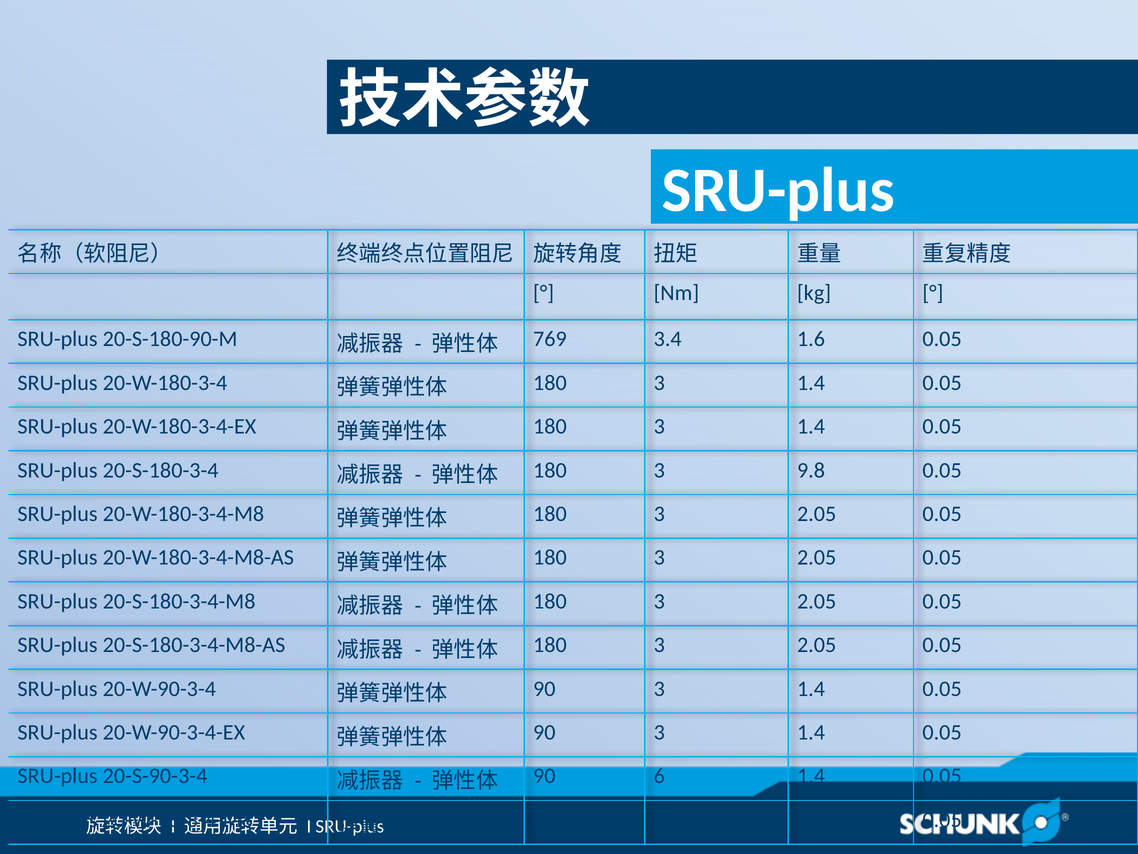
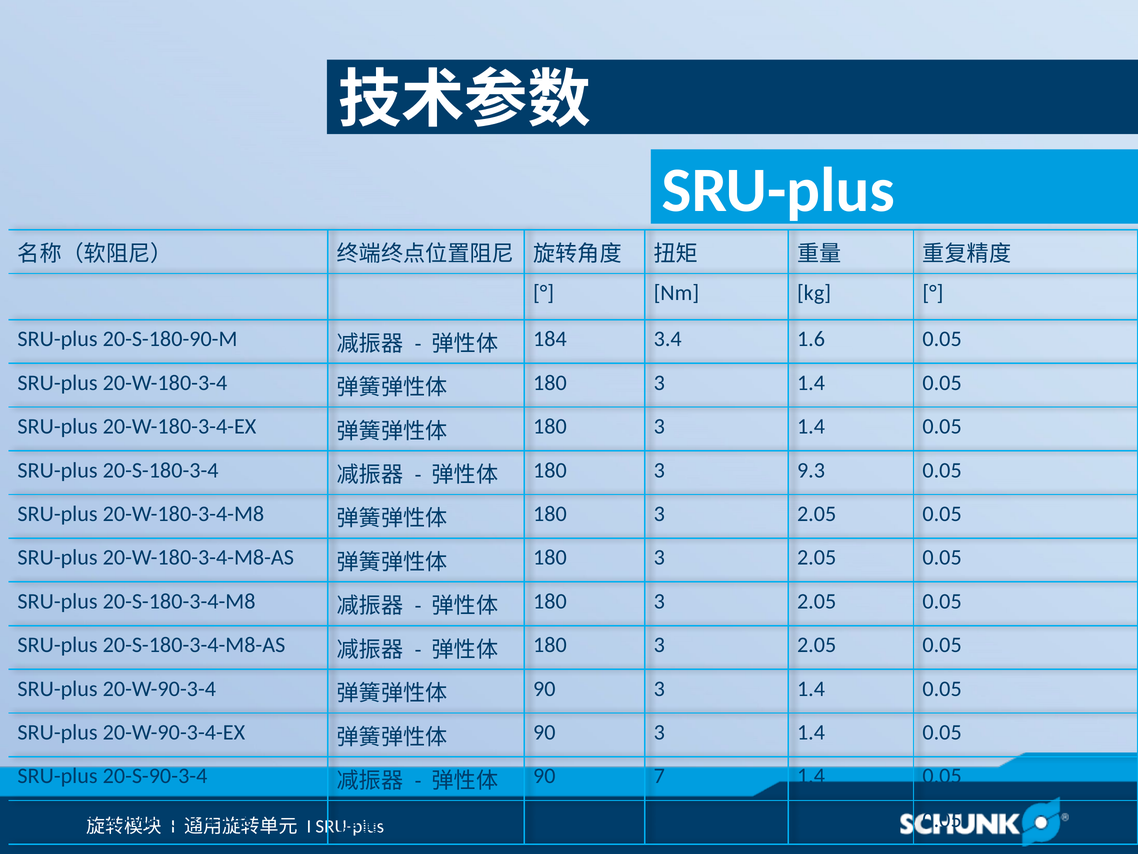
769: 769 -> 184
9.8: 9.8 -> 9.3
6: 6 -> 7
